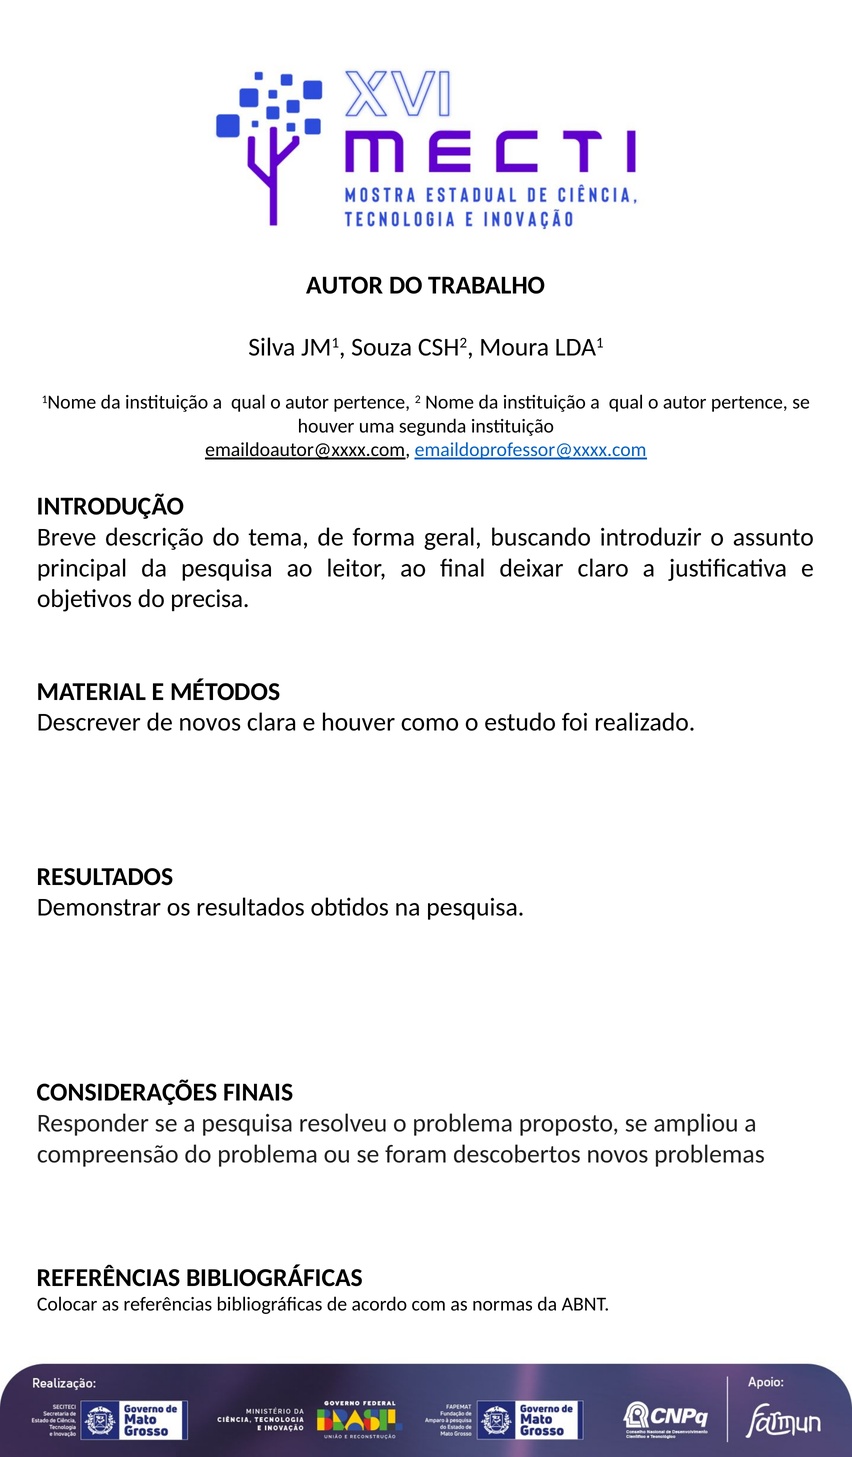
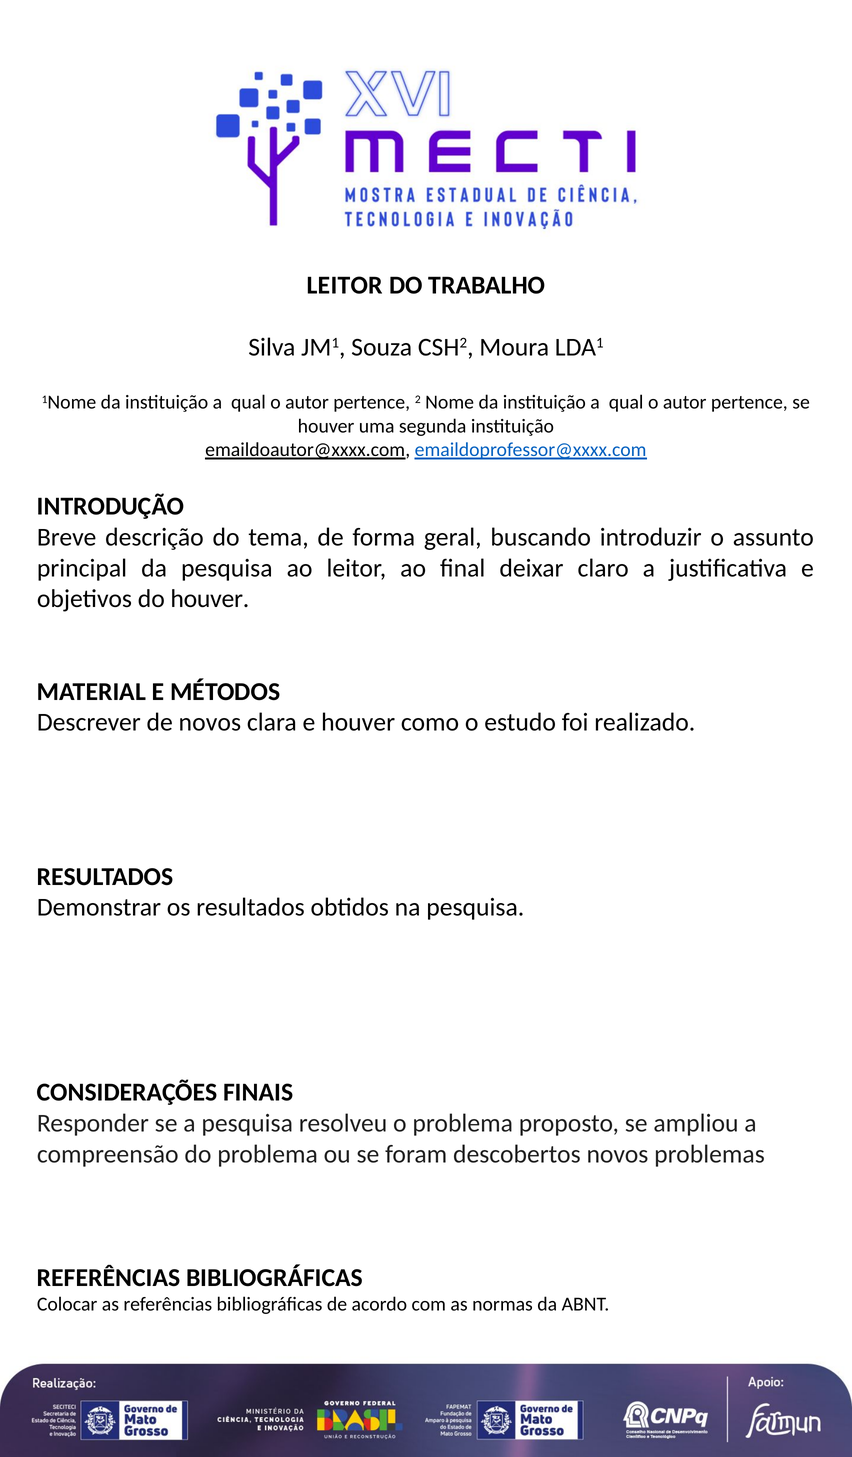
AUTOR at (345, 285): AUTOR -> LEITOR
do precisa: precisa -> houver
